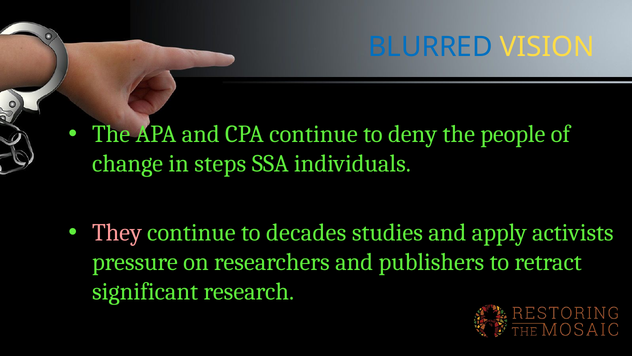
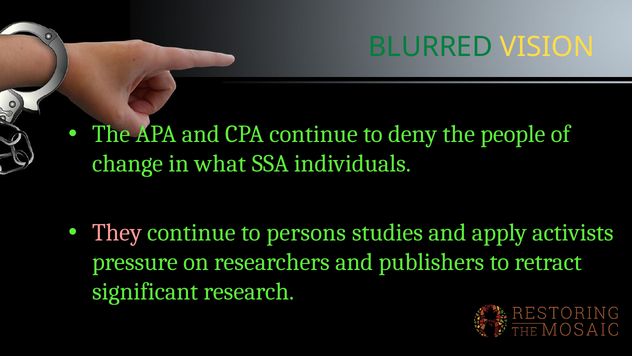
BLURRED colour: blue -> green
steps: steps -> what
decades: decades -> persons
